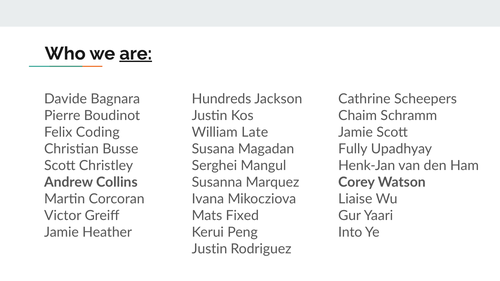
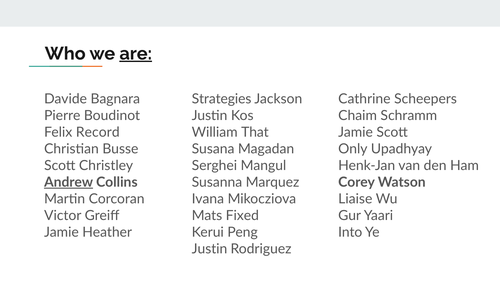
Hundreds: Hundreds -> Strategies
Coding: Coding -> Record
Late: Late -> That
Fully: Fully -> Only
Andrew underline: none -> present
